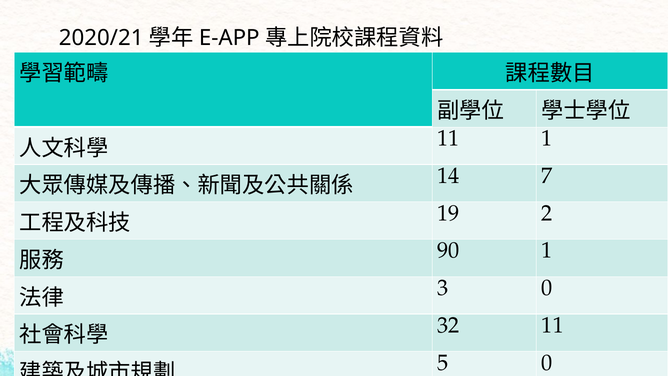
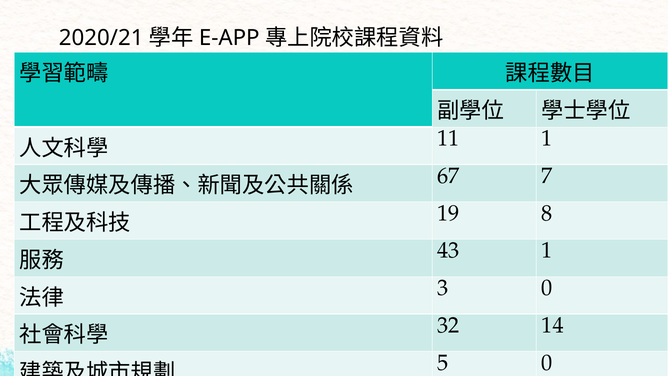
14: 14 -> 67
2: 2 -> 8
90: 90 -> 43
32 11: 11 -> 14
